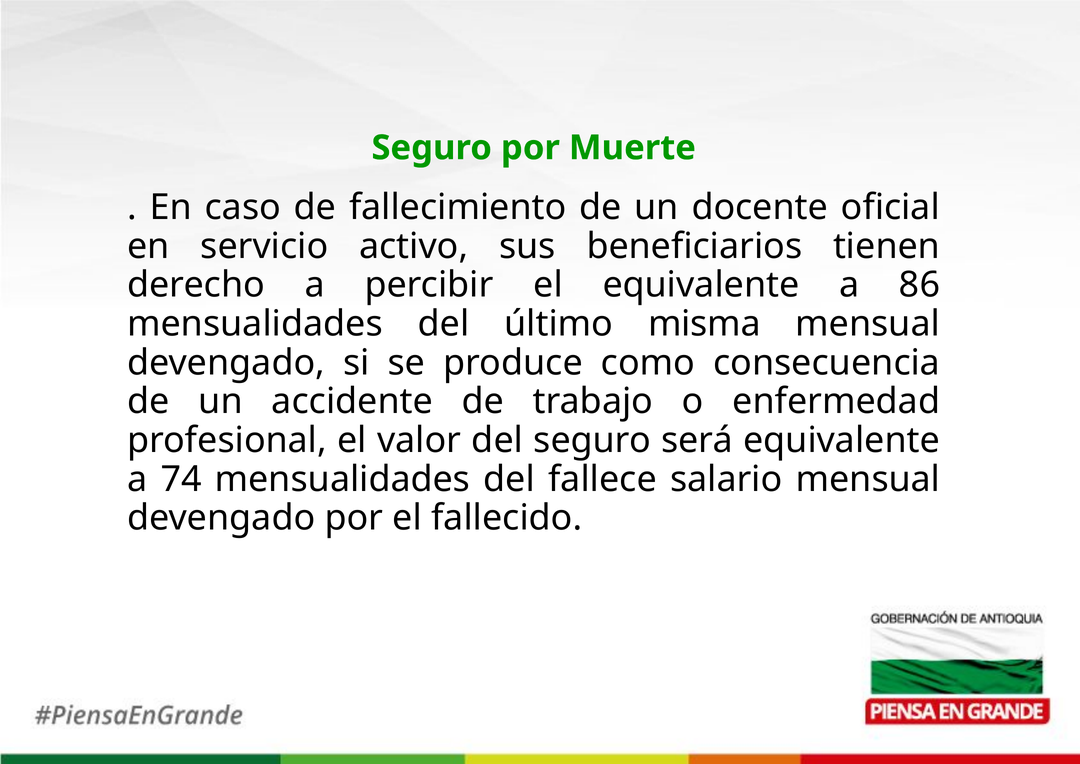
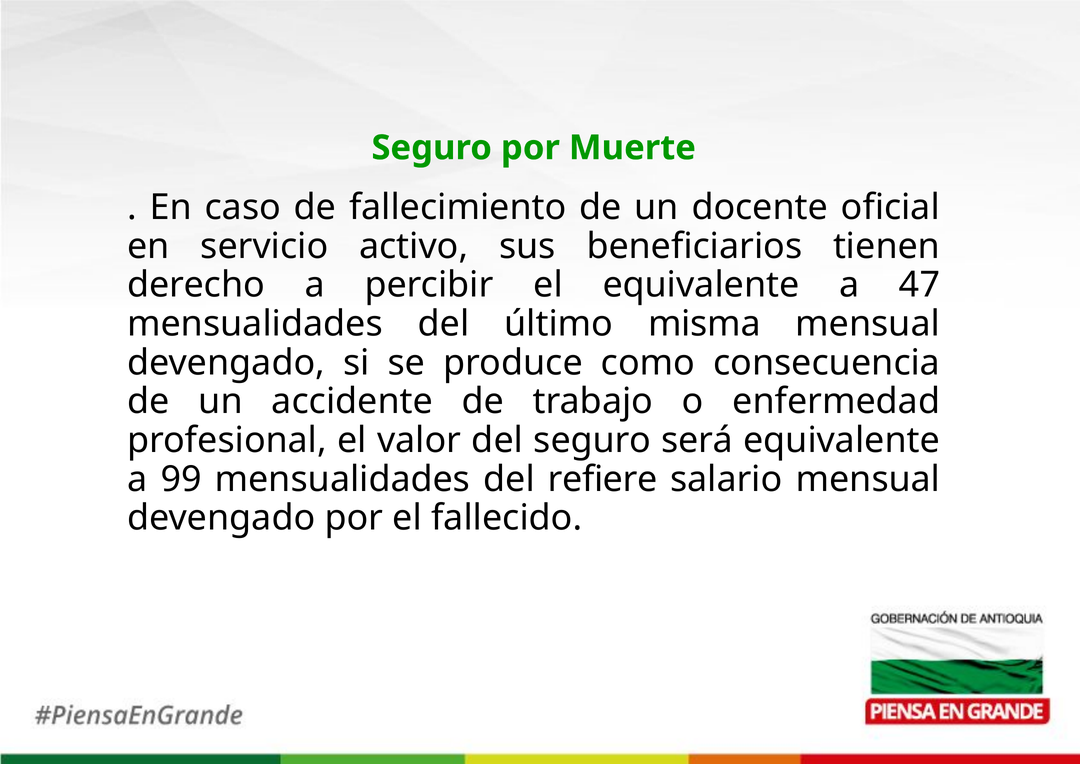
86: 86 -> 47
74: 74 -> 99
fallece: fallece -> refiere
